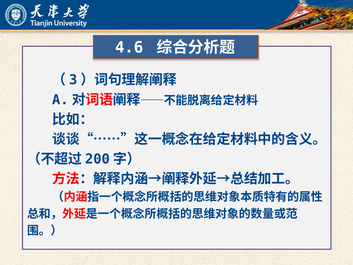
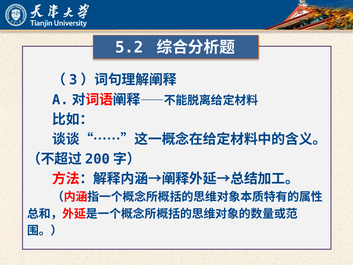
4.6: 4.6 -> 5.2
